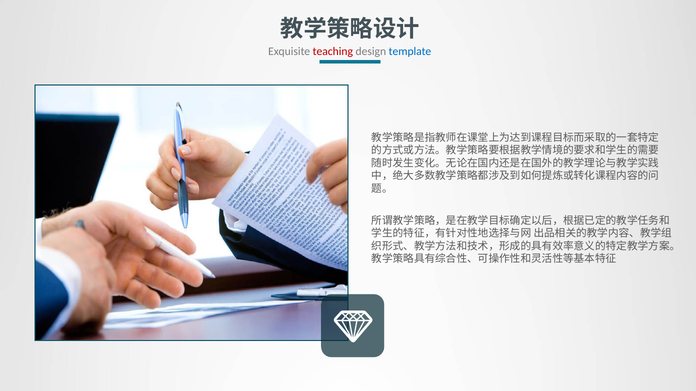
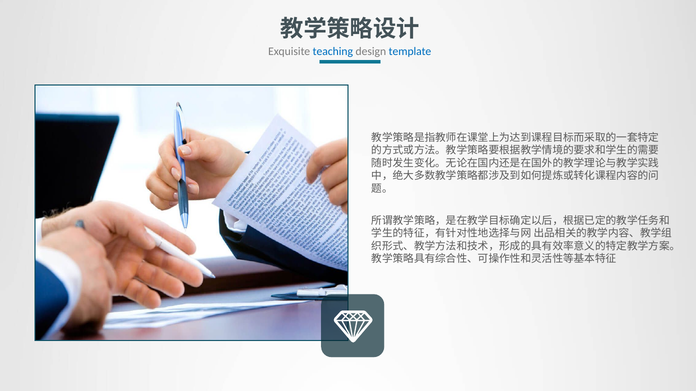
teaching colour: red -> blue
